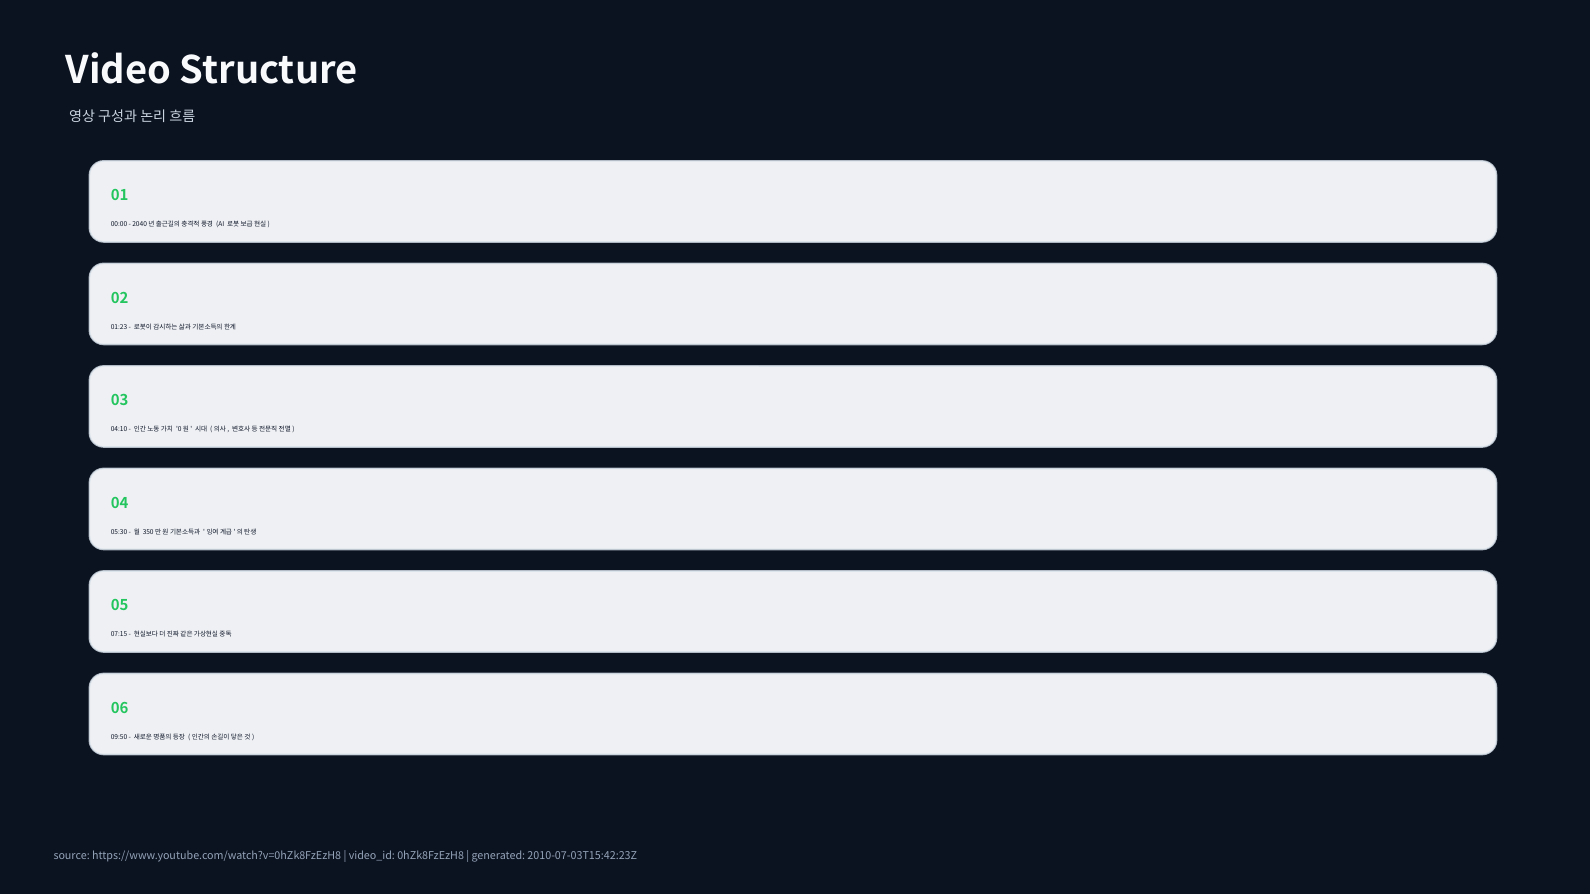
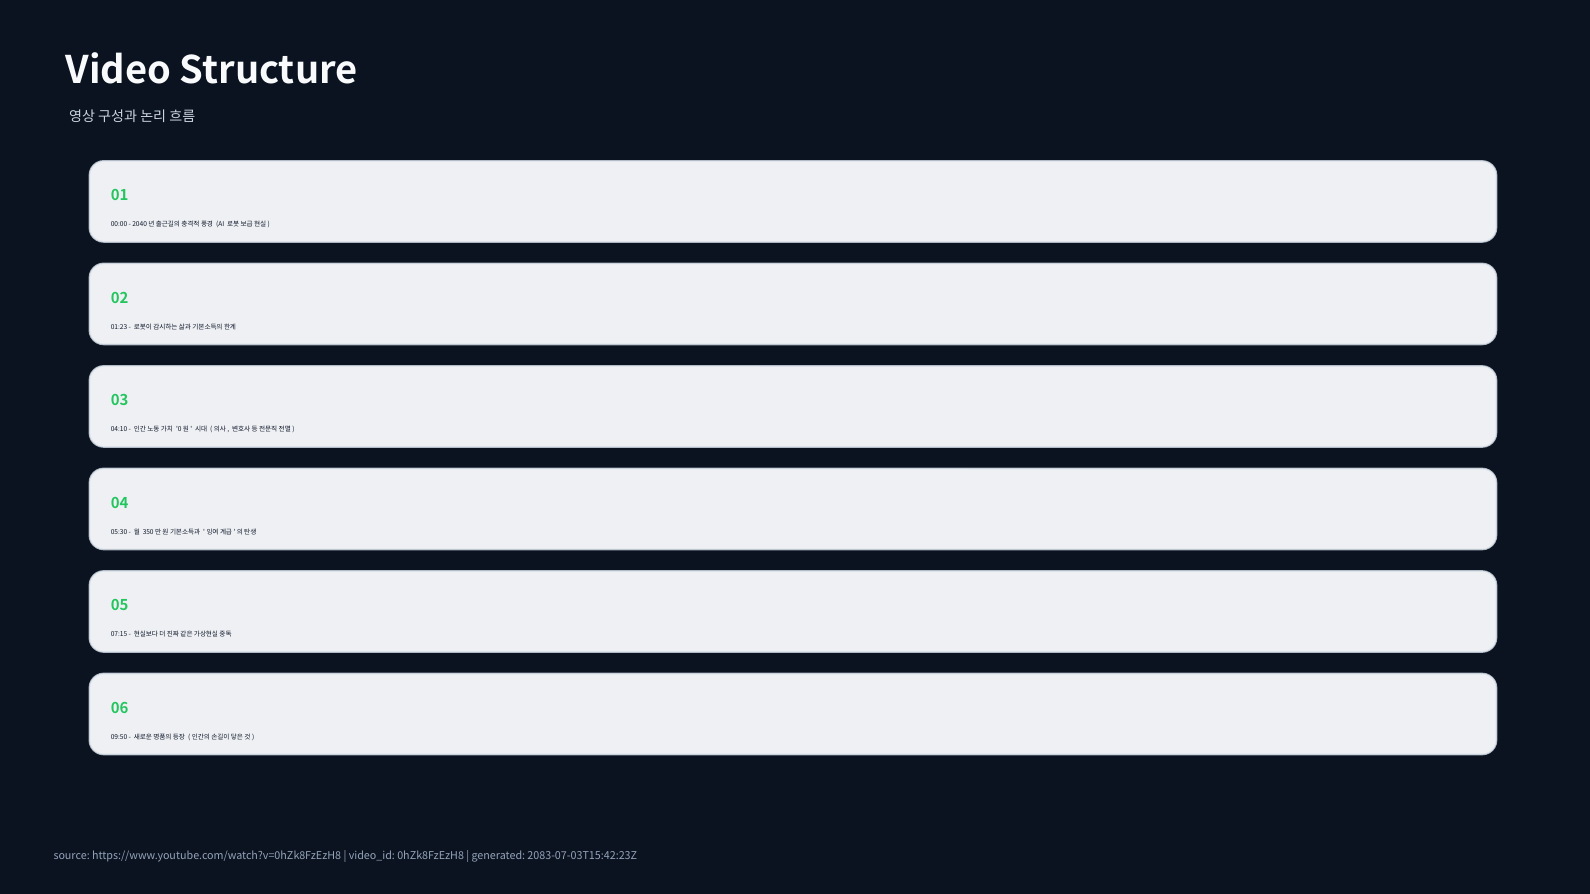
2010-07-03T15:42:23Z: 2010-07-03T15:42:23Z -> 2083-07-03T15:42:23Z
